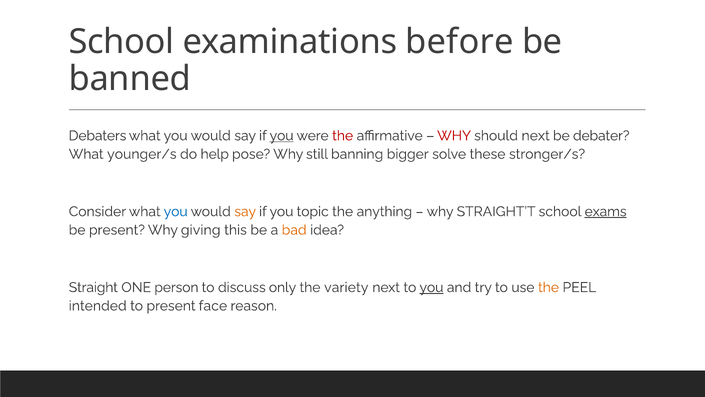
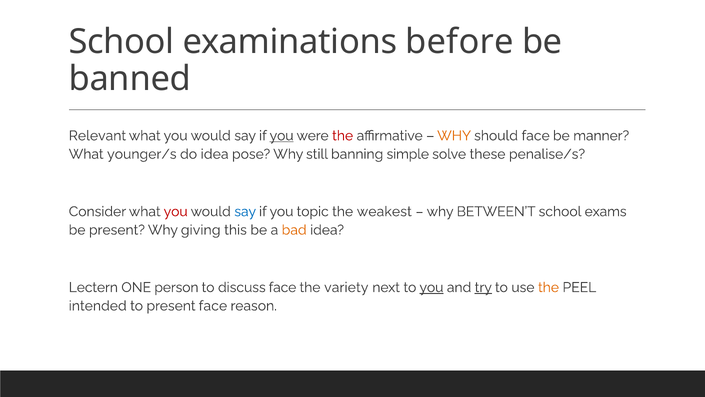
Debaters: Debaters -> Relevant
WHY at (454, 136) colour: red -> orange
should next: next -> face
debater: debater -> manner
do help: help -> idea
bigger: bigger -> simple
stronger/s: stronger/s -> penalise/s
you at (176, 211) colour: blue -> red
say at (245, 211) colour: orange -> blue
anything: anything -> weakest
STRAIGHT’T: STRAIGHT’T -> BETWEEN’T
exams underline: present -> none
Straight: Straight -> Lectern
discuss only: only -> face
try underline: none -> present
